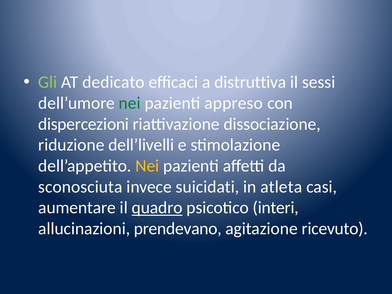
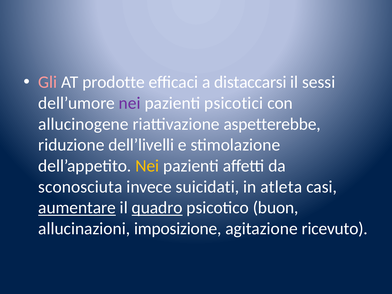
Gli colour: light green -> pink
dedicato: dedicato -> prodotte
distruttiva: distruttiva -> distaccarsi
nei at (130, 103) colour: green -> purple
appreso: appreso -> psicotici
dispercezioni: dispercezioni -> allucinogene
dissociazione: dissociazione -> aspetterebbe
aumentare underline: none -> present
interi: interi -> buon
prendevano: prendevano -> imposizione
